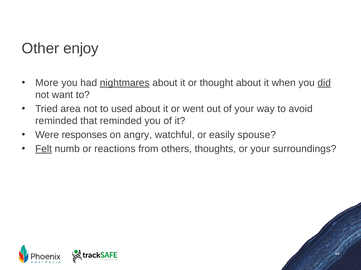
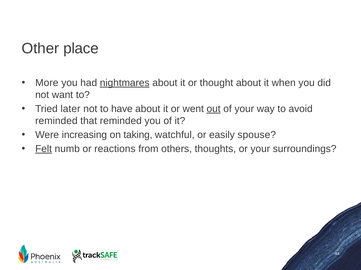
enjoy: enjoy -> place
did underline: present -> none
area: area -> later
used: used -> have
out underline: none -> present
responses: responses -> increasing
angry: angry -> taking
